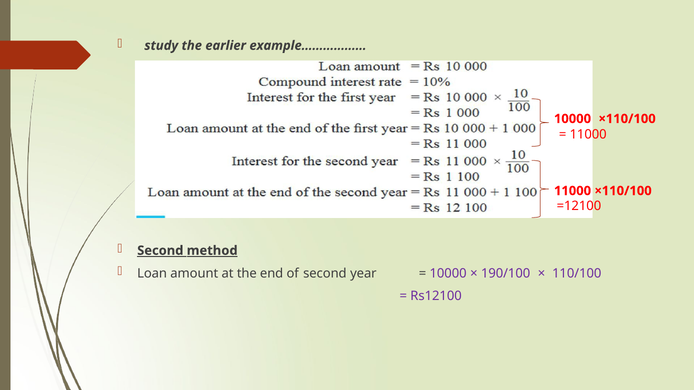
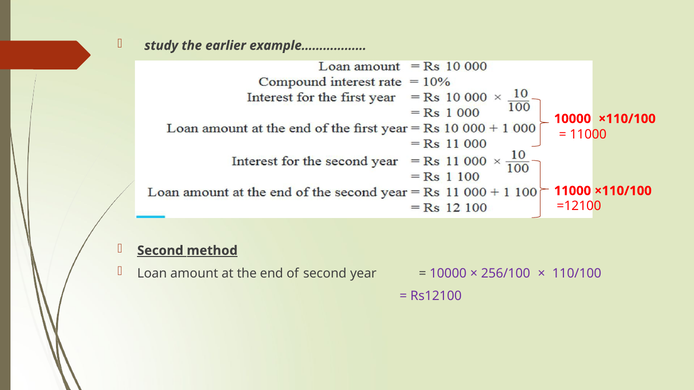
190/100: 190/100 -> 256/100
